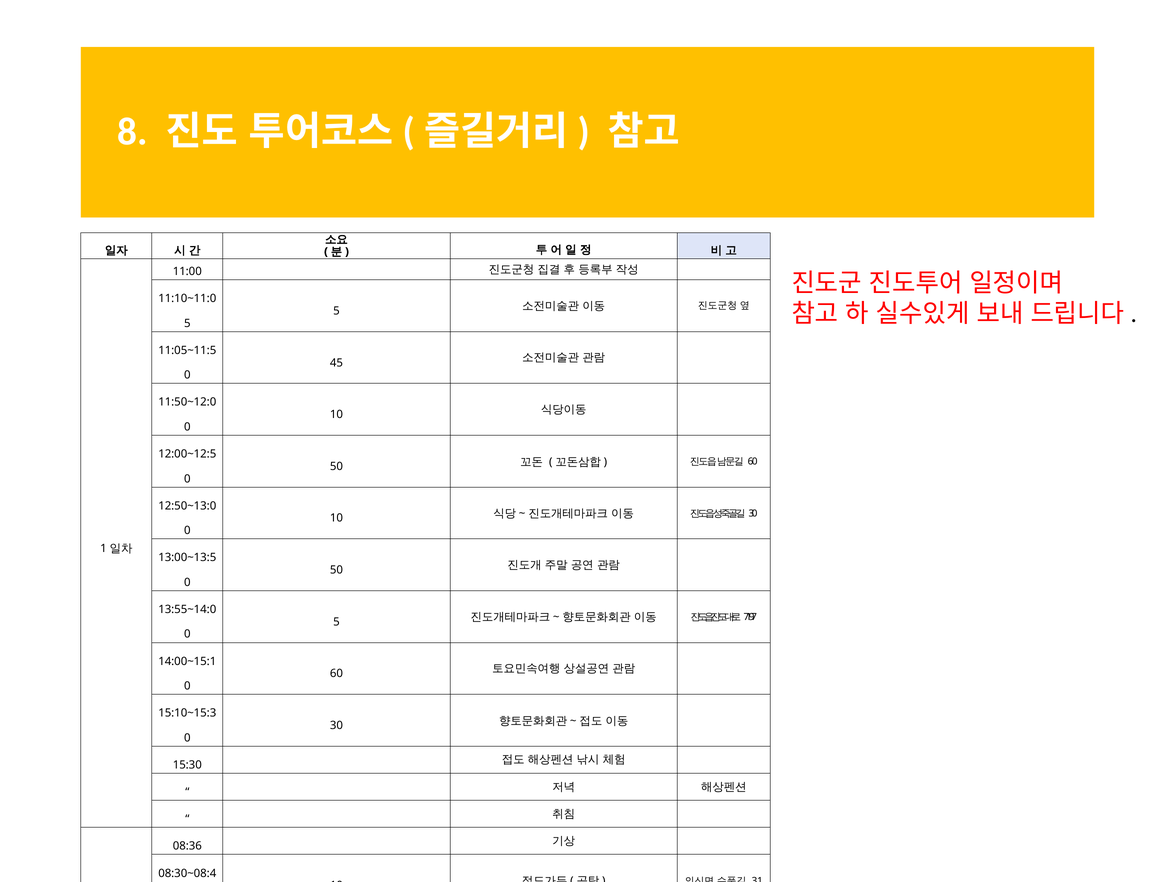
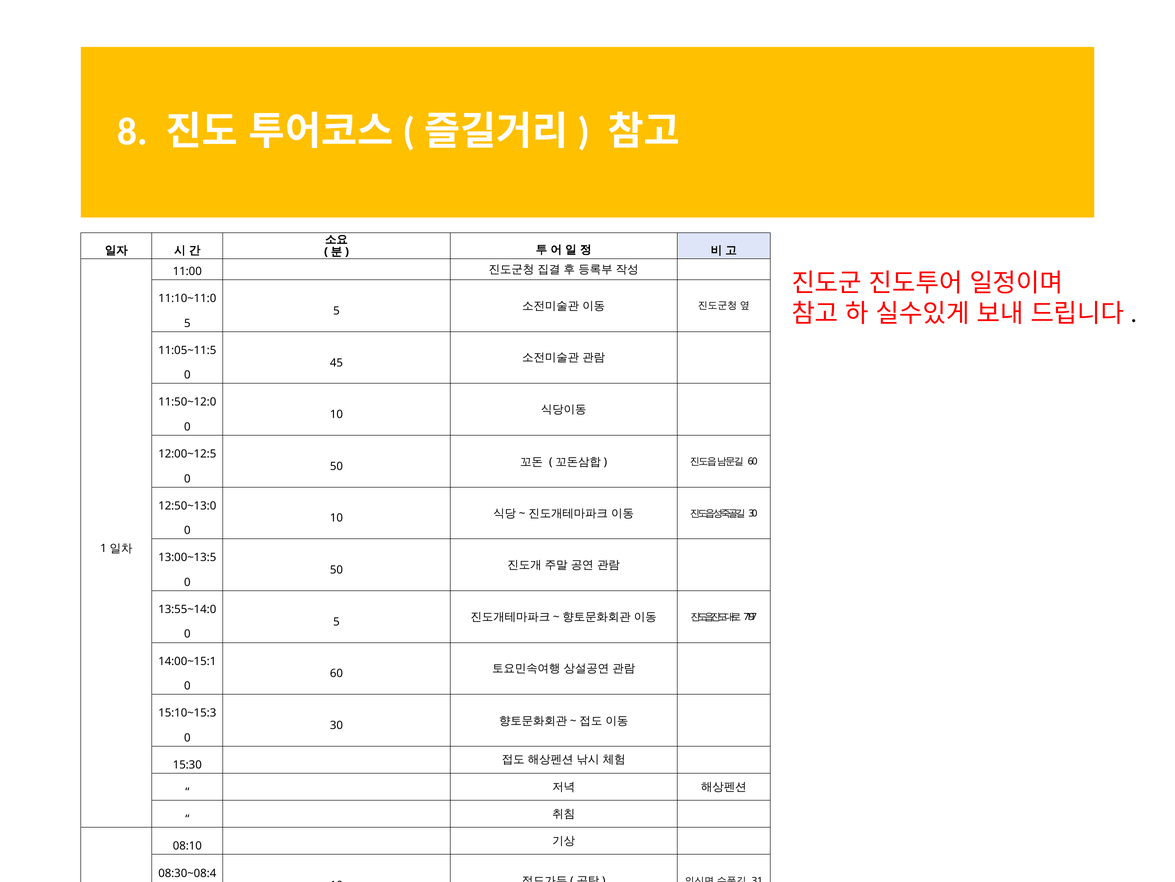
08:36: 08:36 -> 08:10
